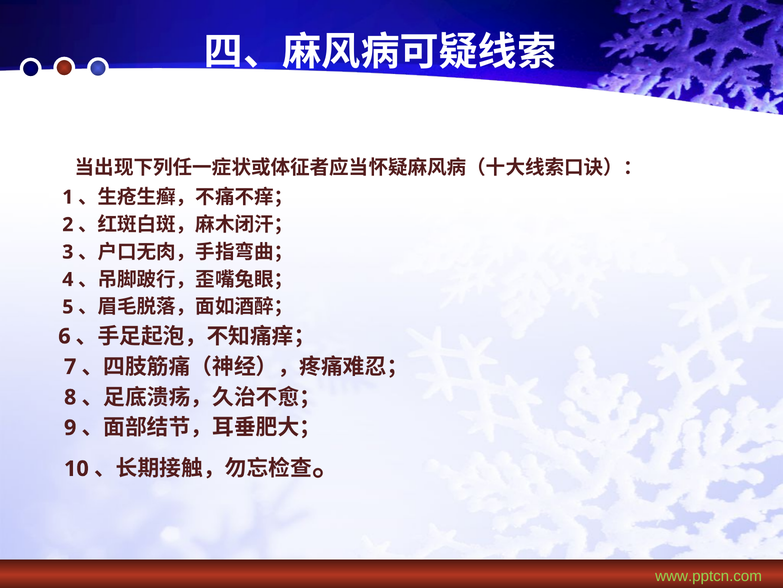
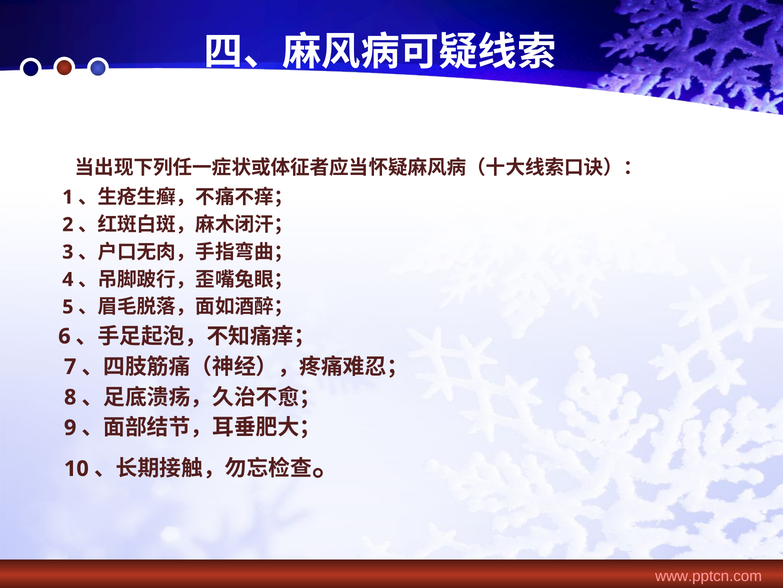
www.pptcn.com colour: light green -> pink
